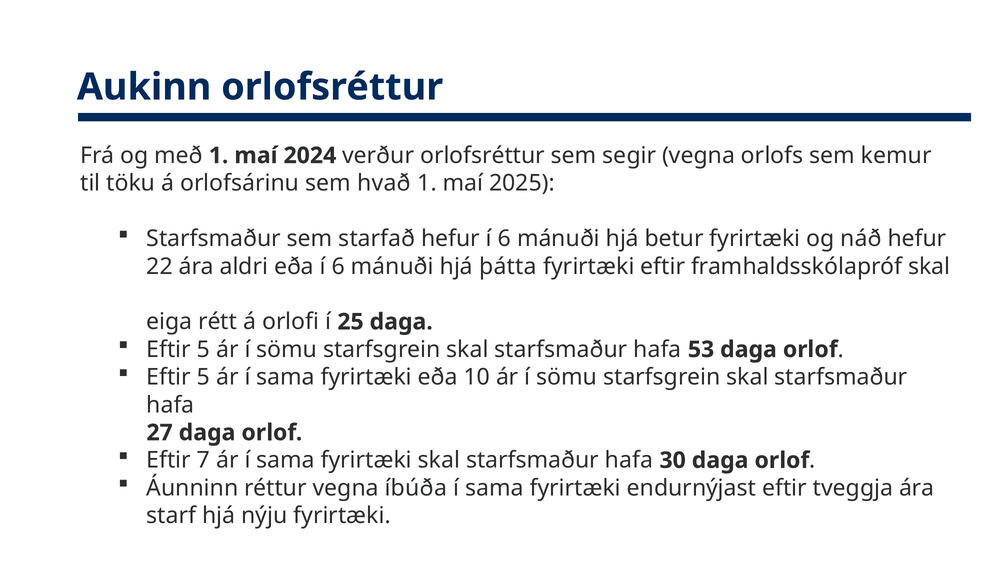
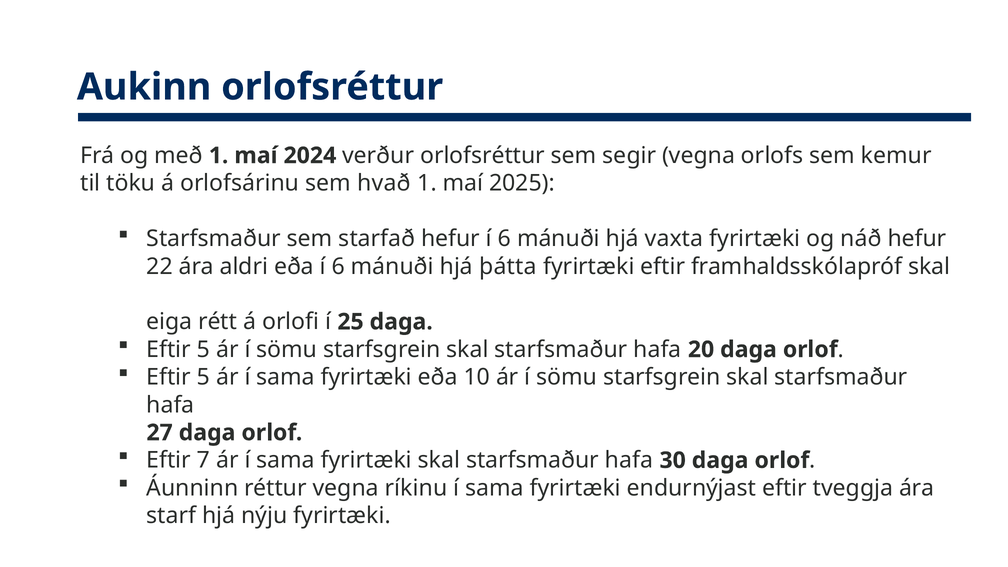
betur: betur -> vaxta
53: 53 -> 20
íbúða: íbúða -> ríkinu
